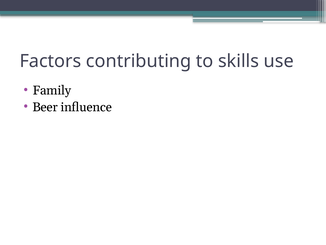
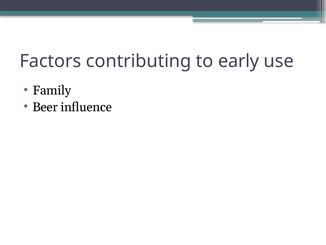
skills: skills -> early
